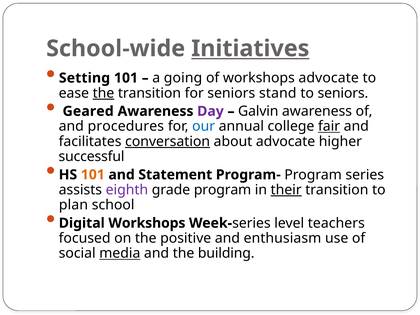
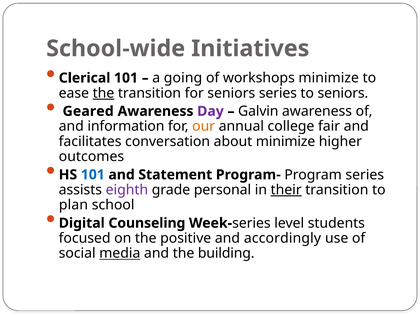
Initiatives underline: present -> none
Setting: Setting -> Clerical
workshops advocate: advocate -> minimize
seniors stand: stand -> series
procedures: procedures -> information
our colour: blue -> orange
fair underline: present -> none
conversation underline: present -> none
about advocate: advocate -> minimize
successful: successful -> outcomes
101 at (93, 175) colour: orange -> blue
grade program: program -> personal
Digital Workshops: Workshops -> Counseling
teachers: teachers -> students
enthusiasm: enthusiasm -> accordingly
